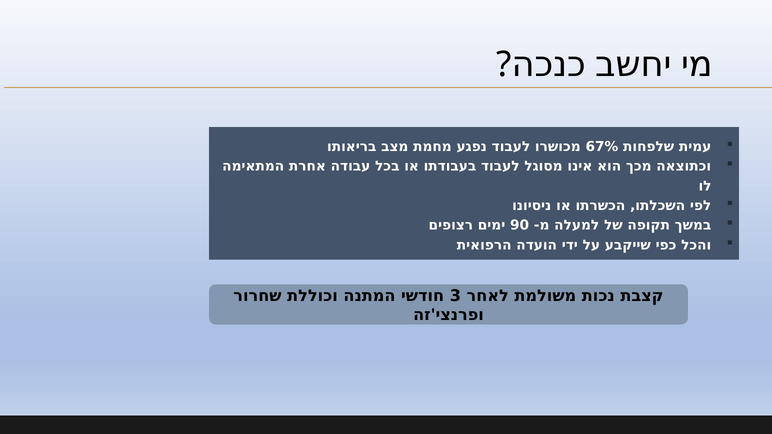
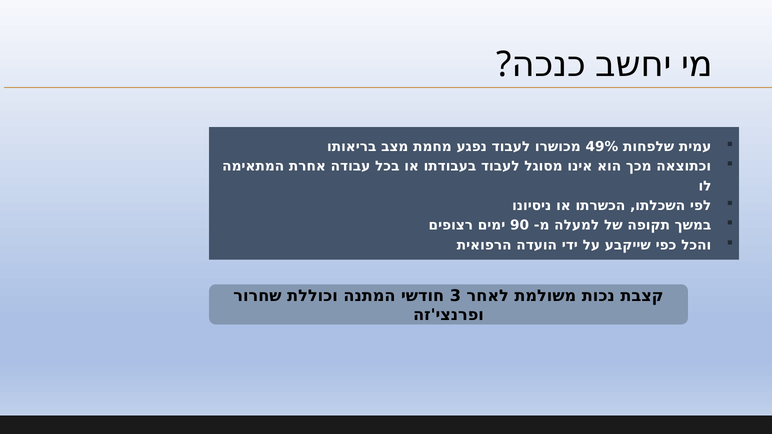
67%: 67% -> 49%
